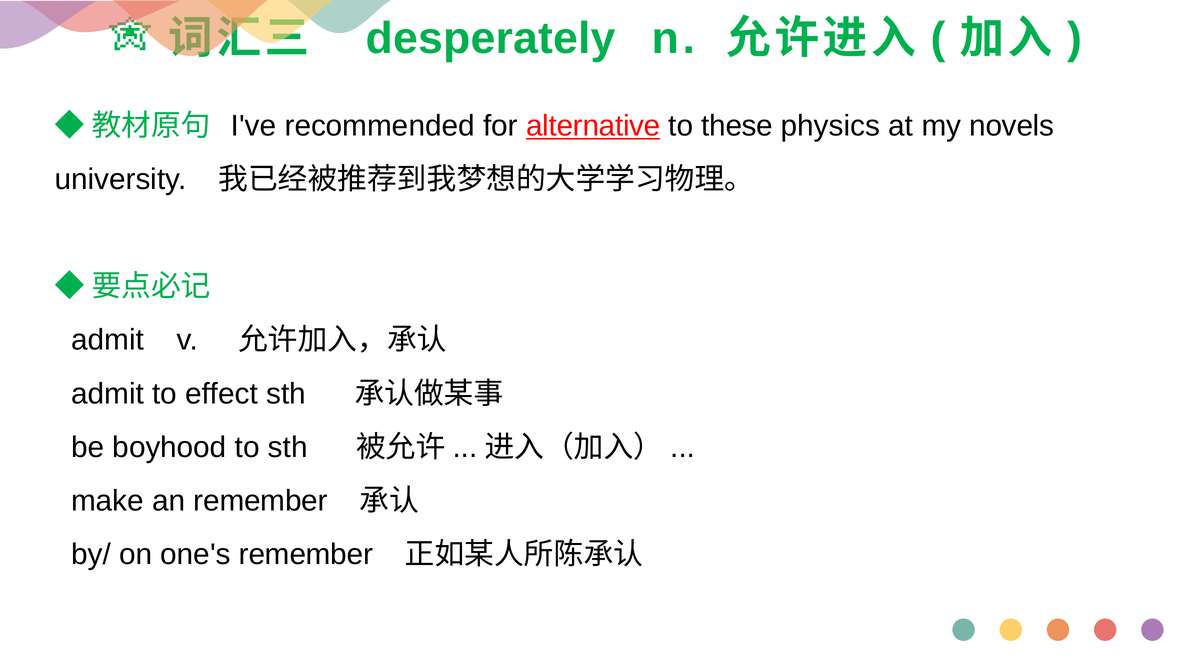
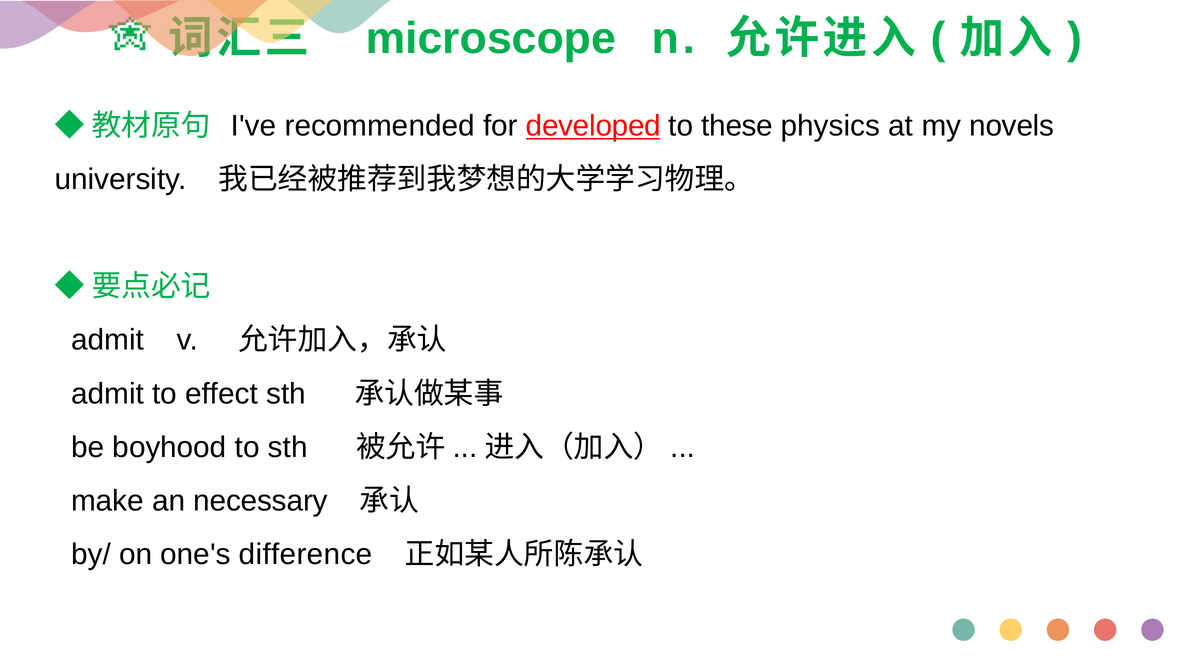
desperately: desperately -> microscope
alternative: alternative -> developed
an remember: remember -> necessary
one's remember: remember -> difference
